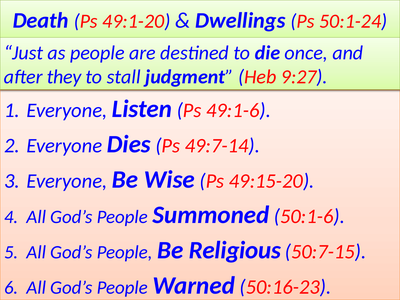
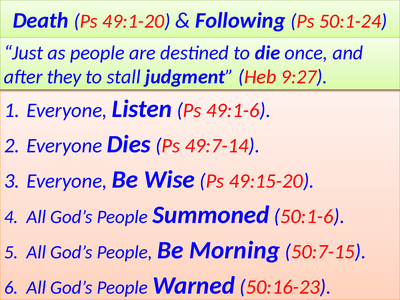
Dwellings: Dwellings -> Following
Religious: Religious -> Morning
